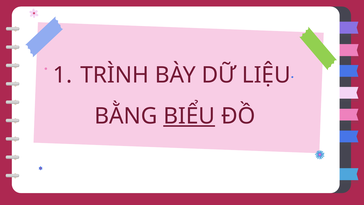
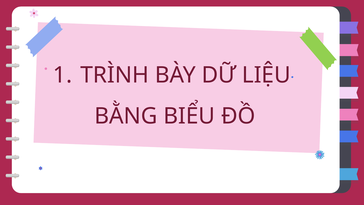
BIỂU underline: present -> none
